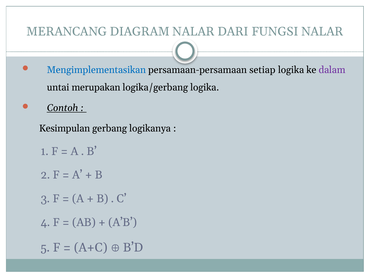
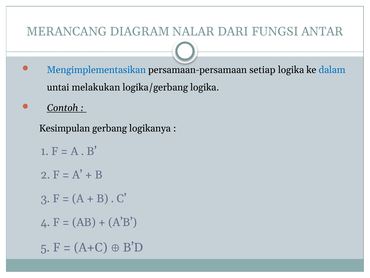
FUNGSI NALAR: NALAR -> ANTAR
dalam colour: purple -> blue
merupakan: merupakan -> melakukan
